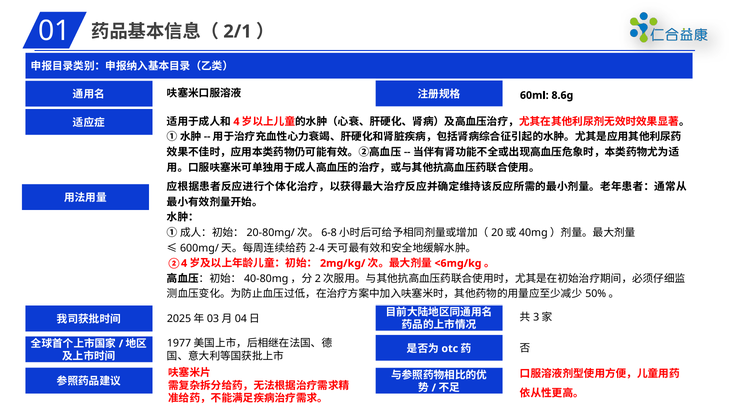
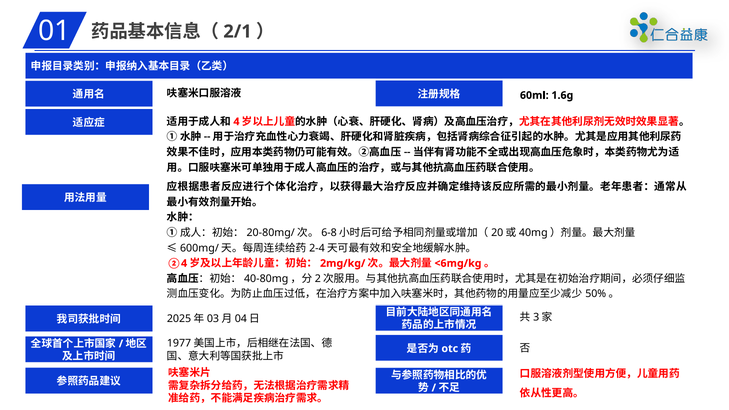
8.6g: 8.6g -> 1.6g
